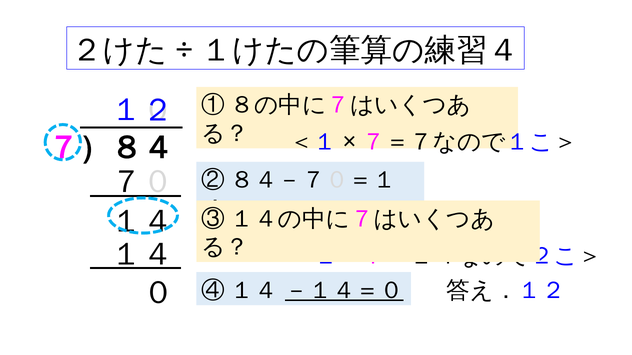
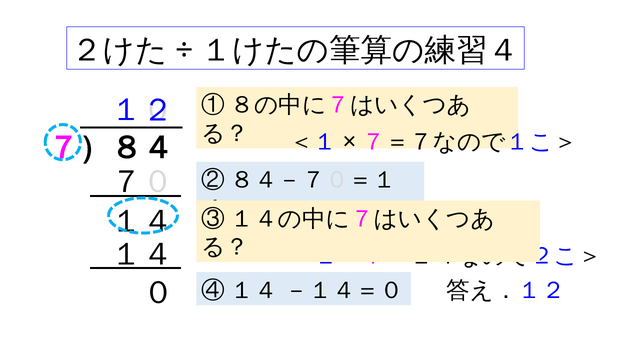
－１４＝０ underline: present -> none
